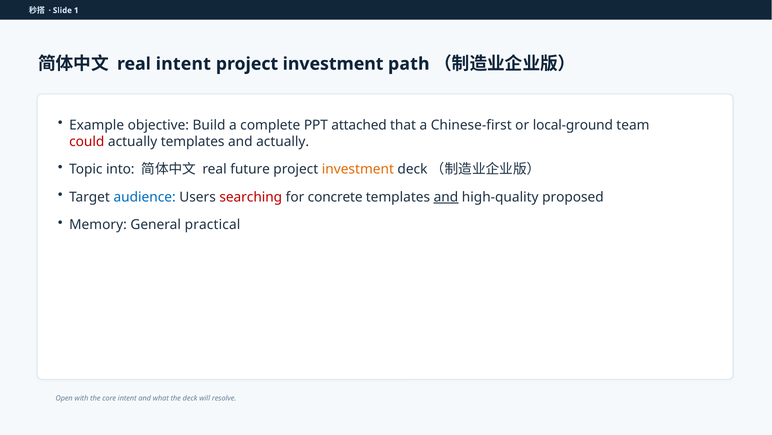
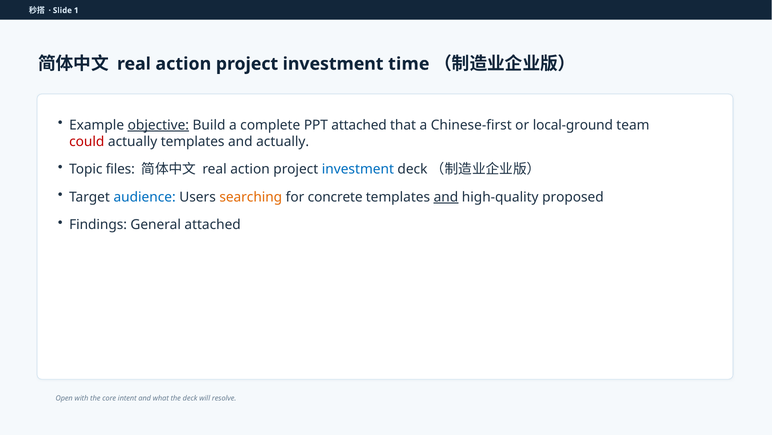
intent at (183, 64): intent -> action
path: path -> time
objective underline: none -> present
into: into -> files
future at (250, 169): future -> action
investment at (358, 169) colour: orange -> blue
searching colour: red -> orange
Memory: Memory -> Findings
General practical: practical -> attached
